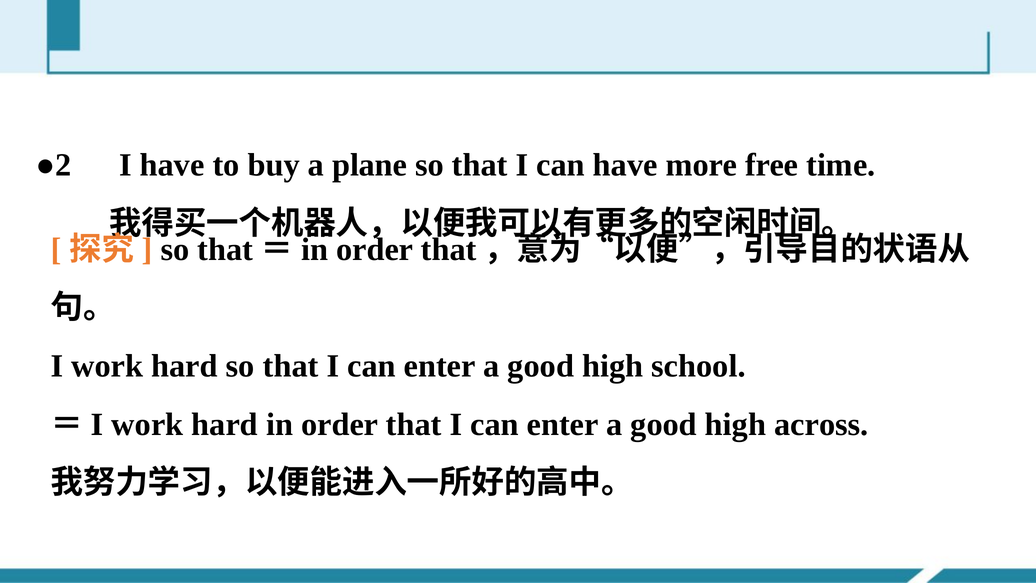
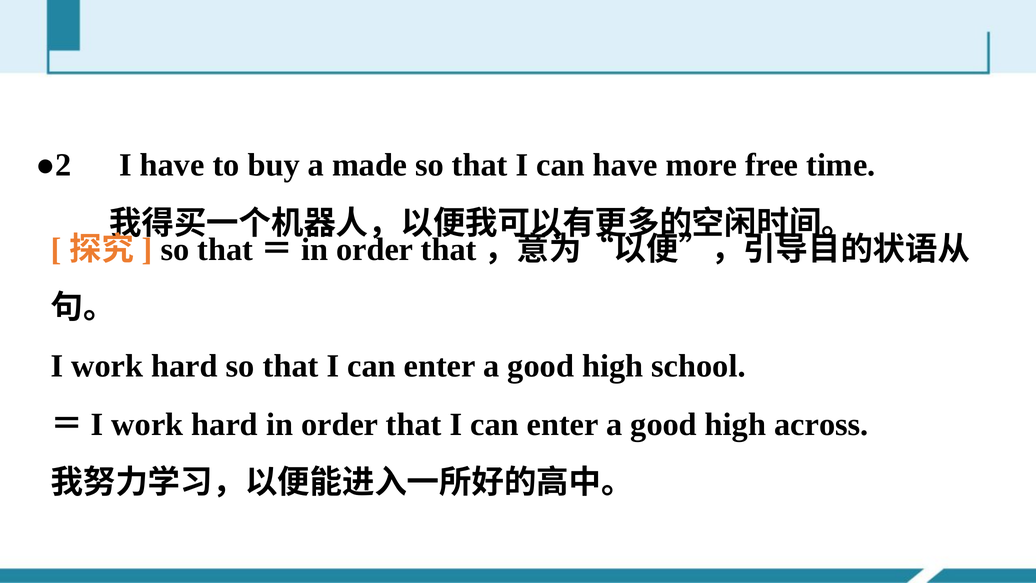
plane: plane -> made
